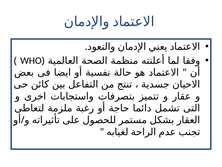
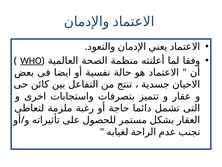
WHO underline: none -> present
